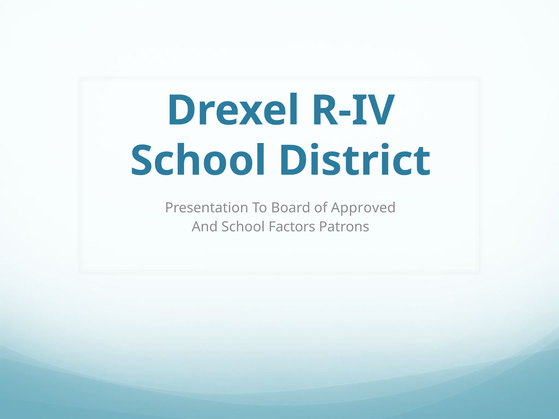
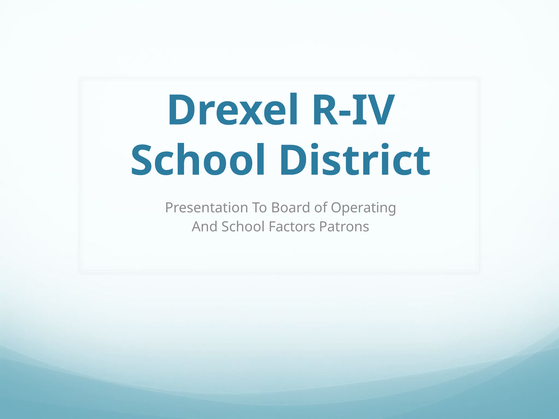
Approved: Approved -> Operating
